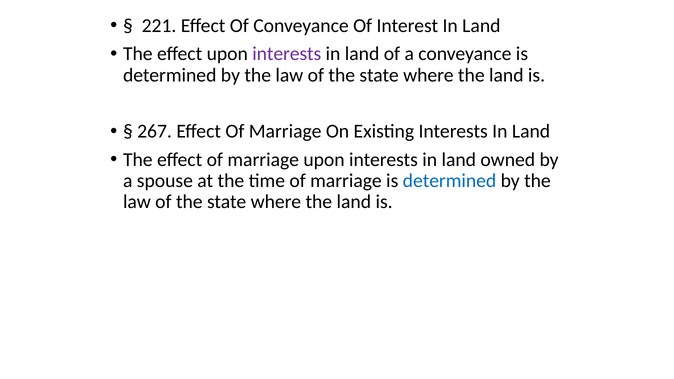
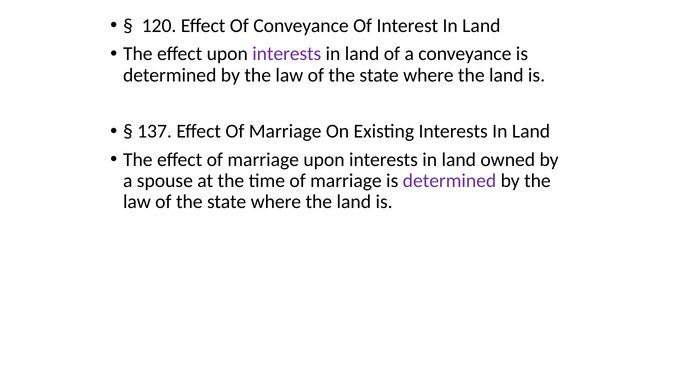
221: 221 -> 120
267: 267 -> 137
determined at (449, 181) colour: blue -> purple
